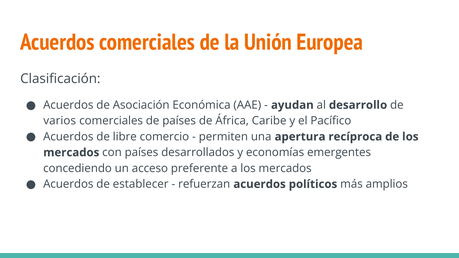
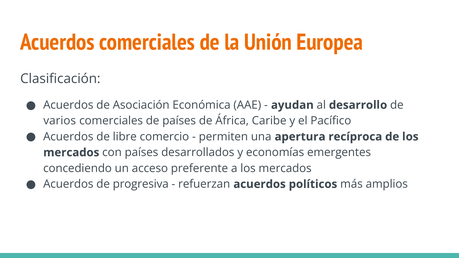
establecer: establecer -> progresiva
